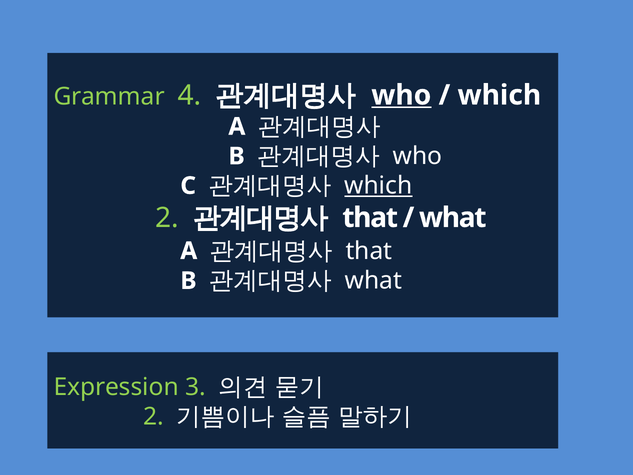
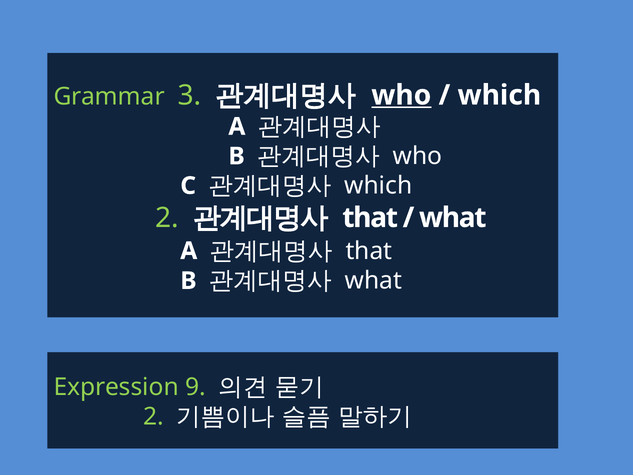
4: 4 -> 3
which at (378, 186) underline: present -> none
3: 3 -> 9
